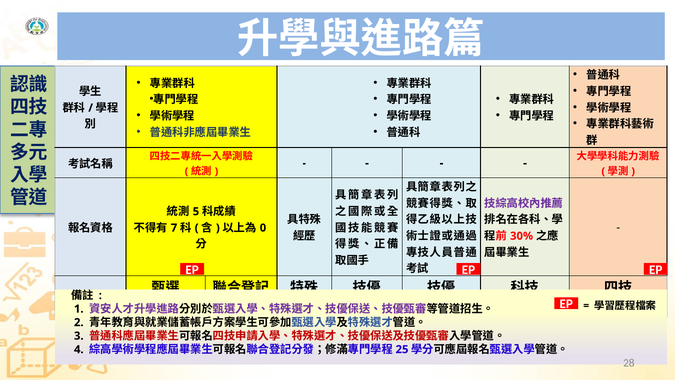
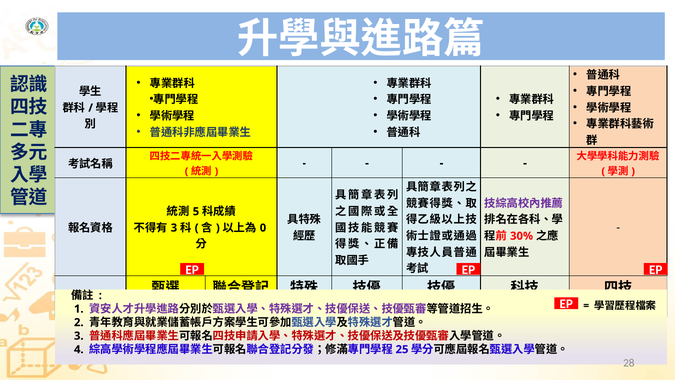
7 at (174, 228): 7 -> 3
